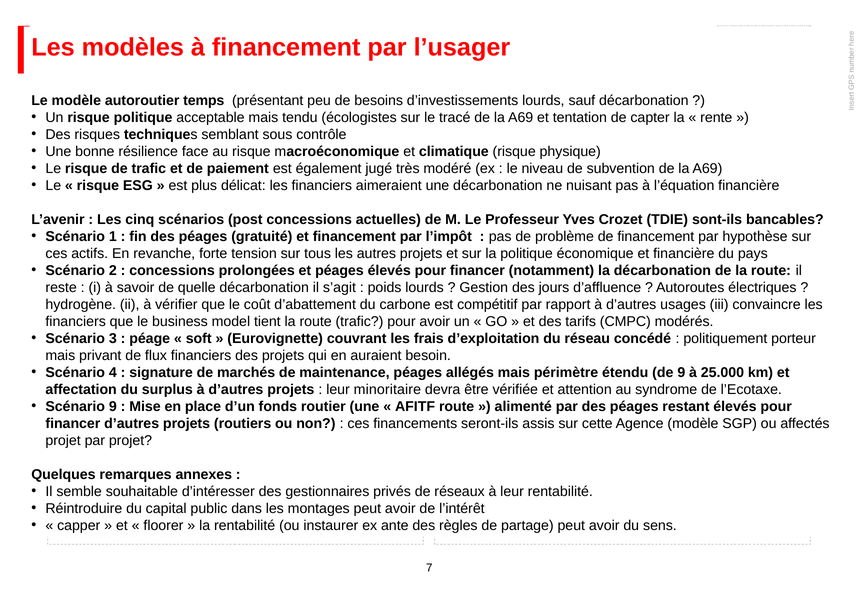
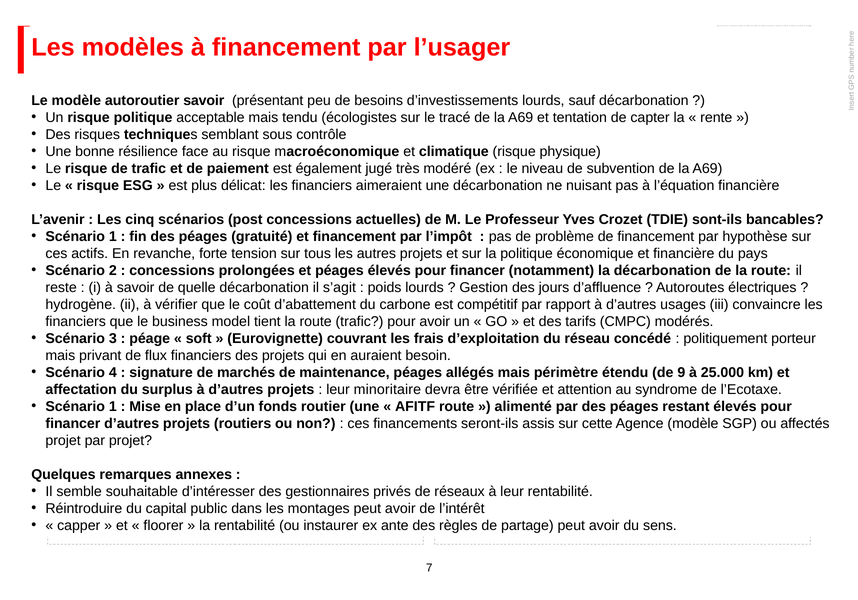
autoroutier temps: temps -> savoir
9 at (113, 407): 9 -> 1
